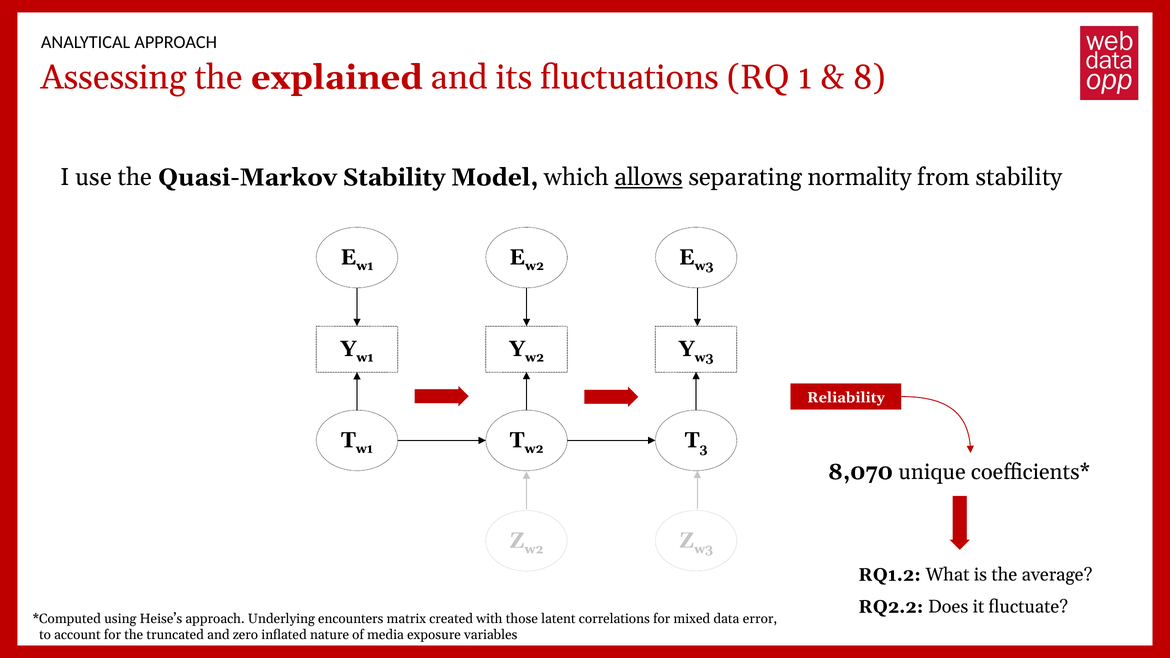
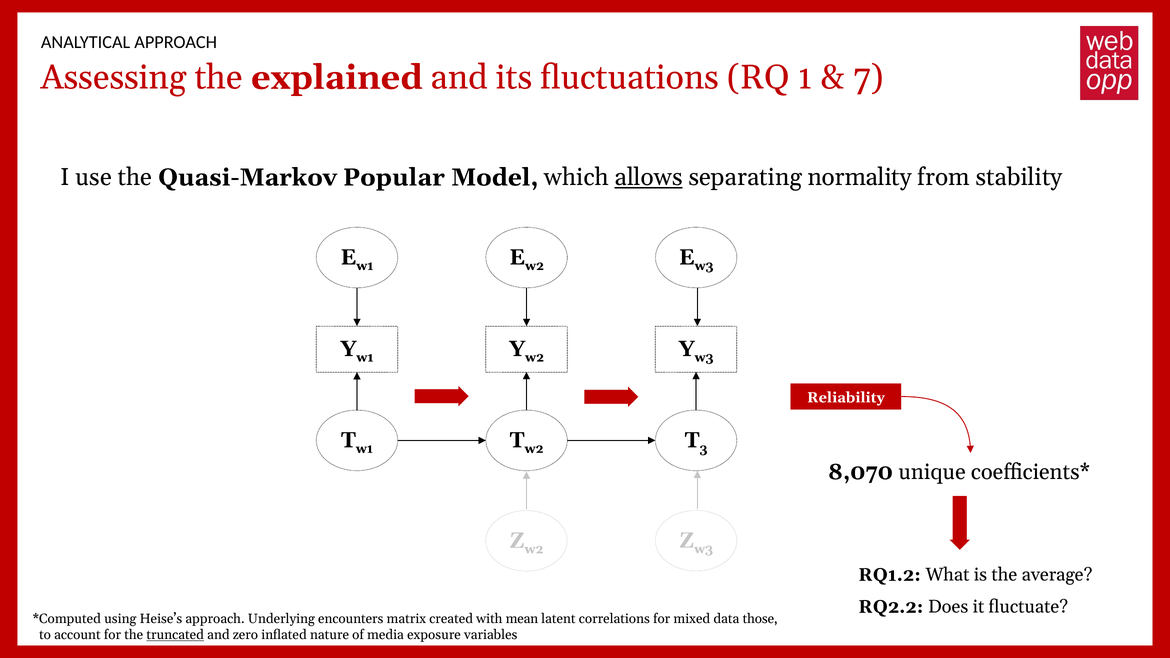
8: 8 -> 7
Quasi-Markov Stability: Stability -> Popular
those: those -> mean
error: error -> those
truncated underline: none -> present
